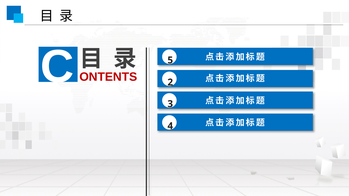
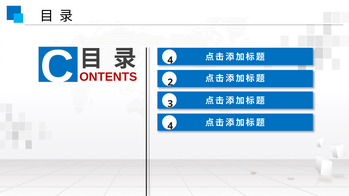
C 5: 5 -> 4
